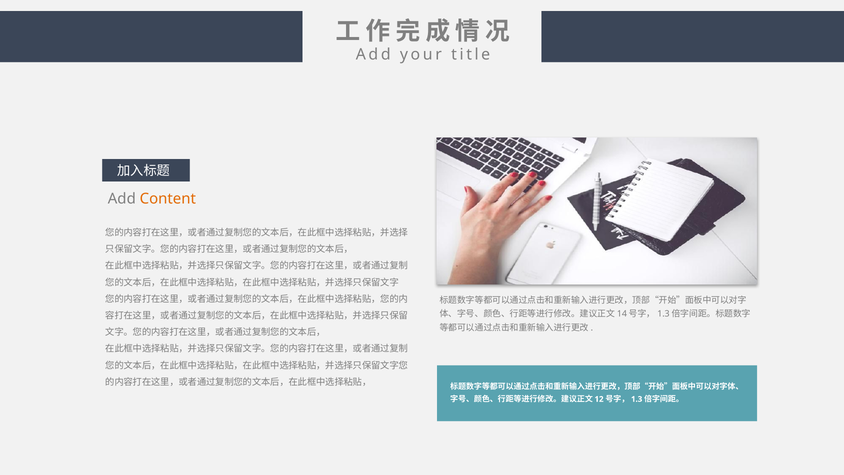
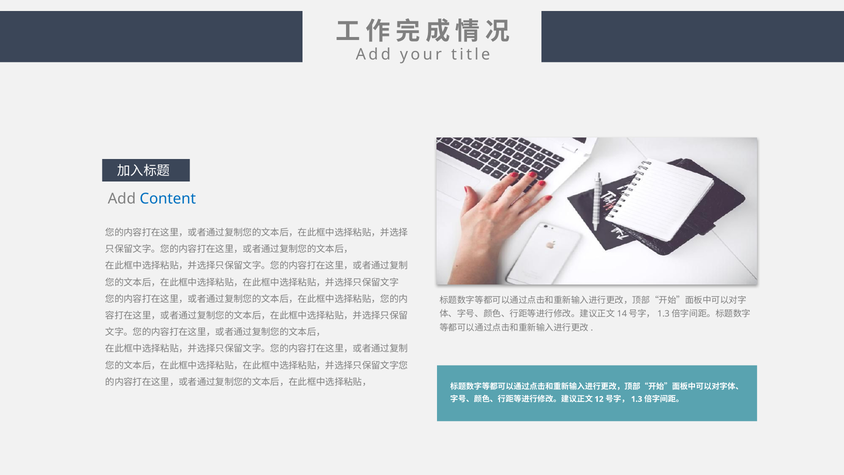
Content colour: orange -> blue
